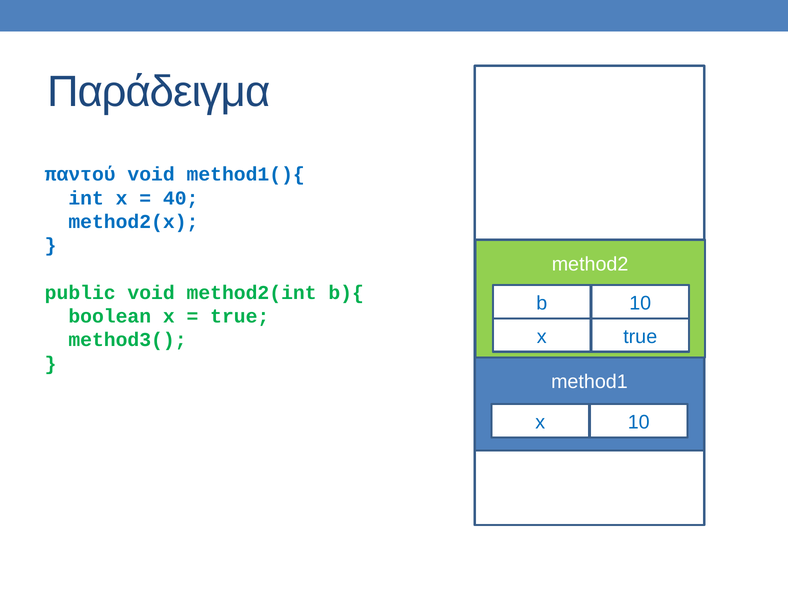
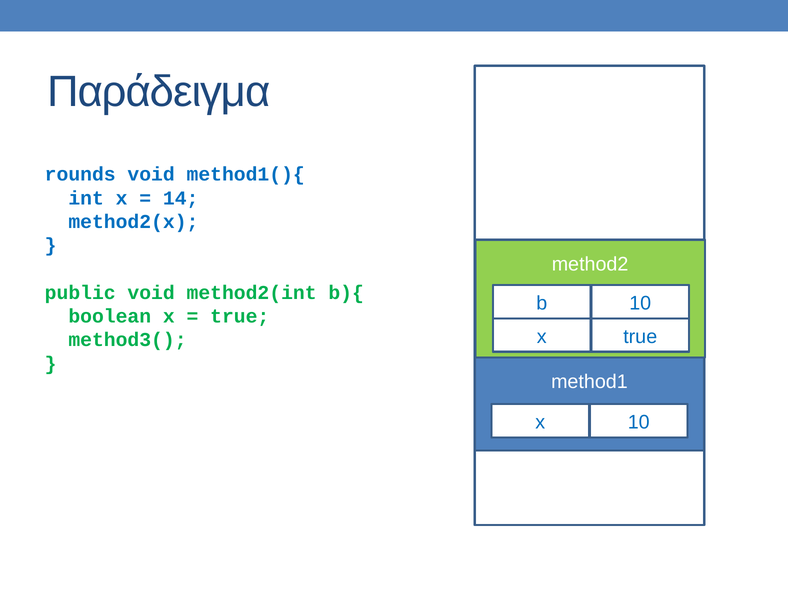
παντού: παντού -> rounds
40: 40 -> 14
